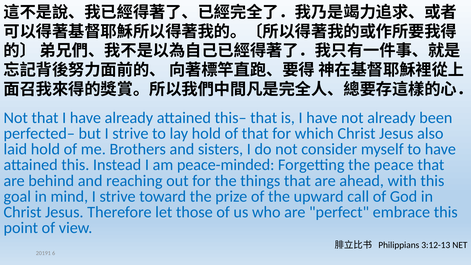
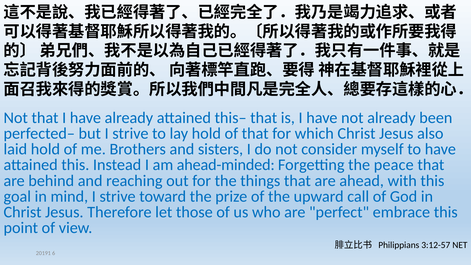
peace-minded: peace-minded -> ahead-minded
3:12-13: 3:12-13 -> 3:12-57
